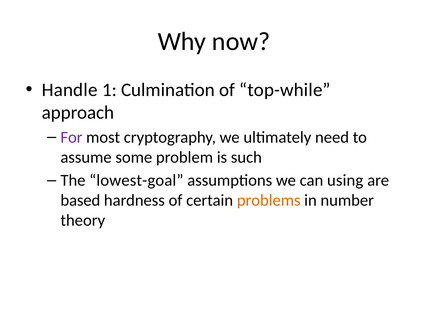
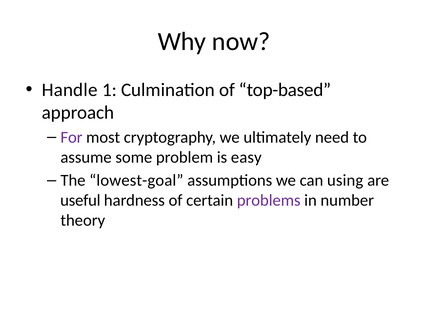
top-while: top-while -> top-based
such: such -> easy
based: based -> useful
problems colour: orange -> purple
